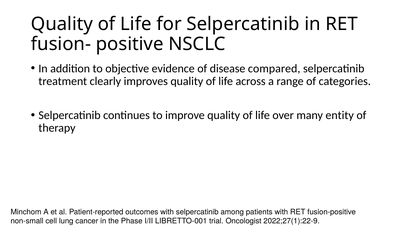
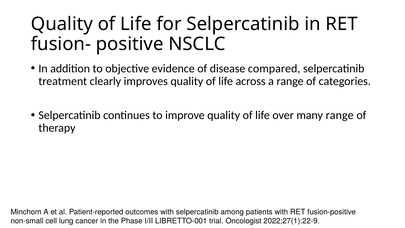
many entity: entity -> range
